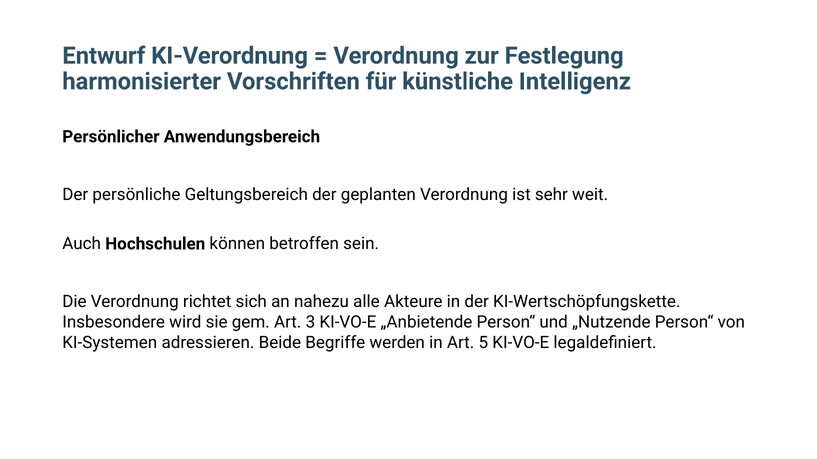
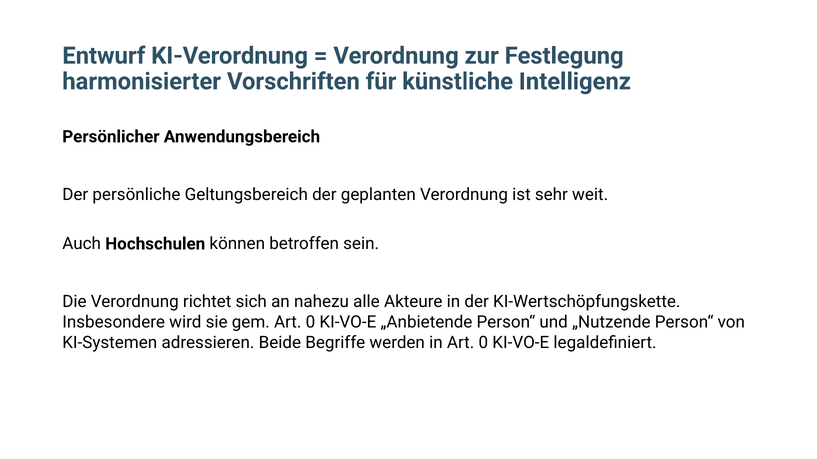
gem Art 3: 3 -> 0
in Art 5: 5 -> 0
